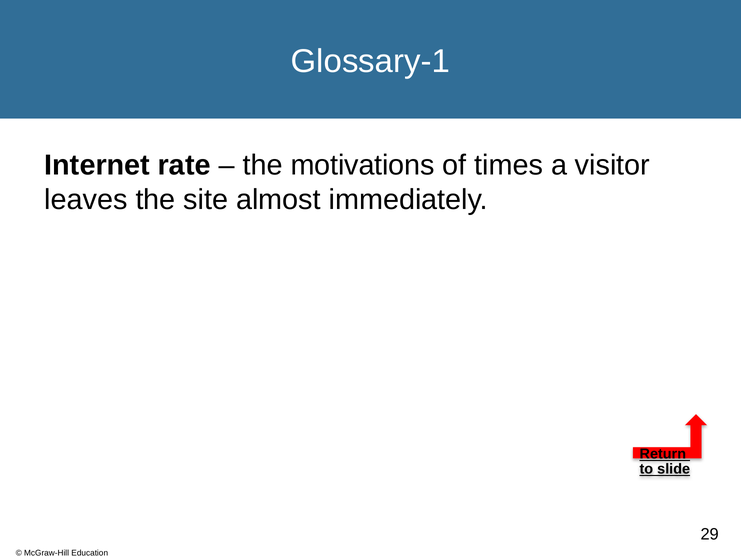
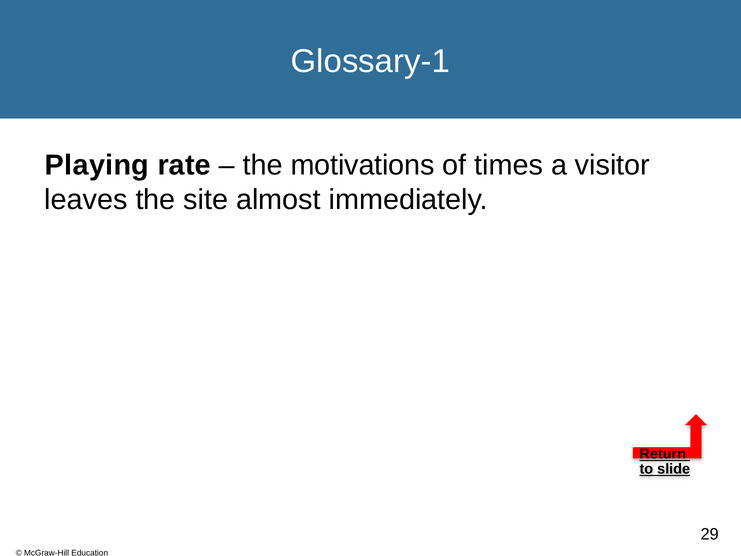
Internet: Internet -> Playing
